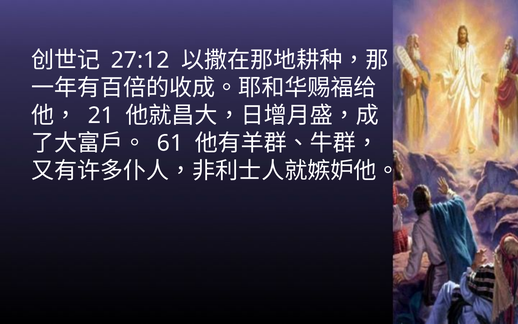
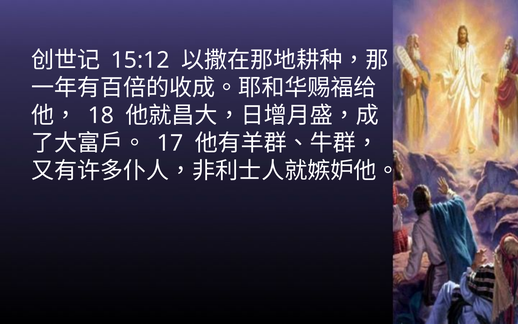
27:12: 27:12 -> 15:12
21: 21 -> 18
61: 61 -> 17
